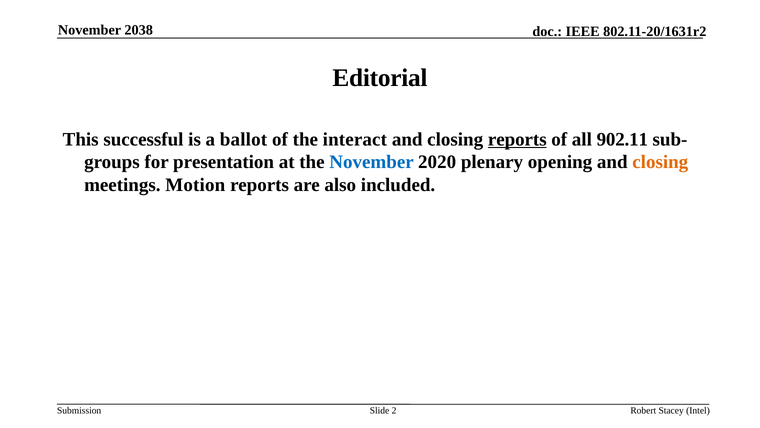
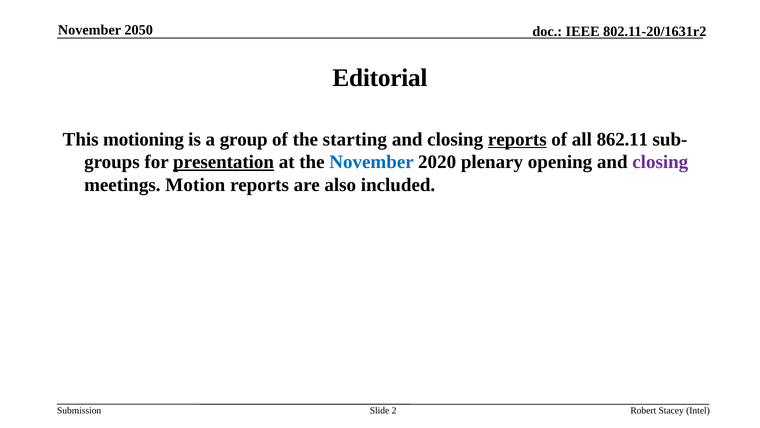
2038: 2038 -> 2050
successful: successful -> motioning
ballot: ballot -> group
interact: interact -> starting
902.11: 902.11 -> 862.11
presentation underline: none -> present
closing at (660, 162) colour: orange -> purple
